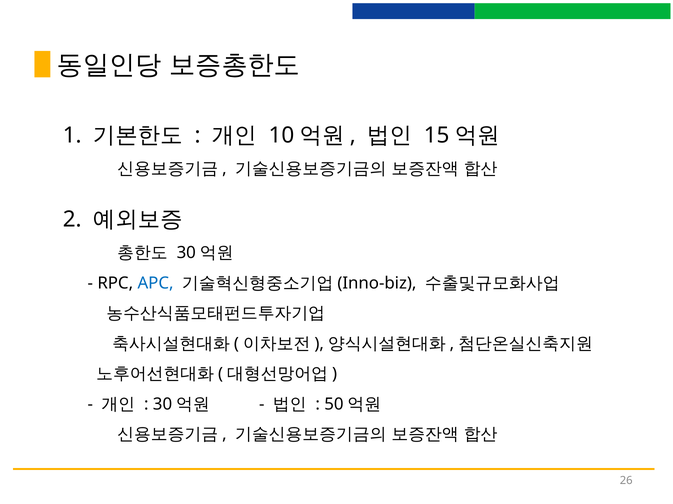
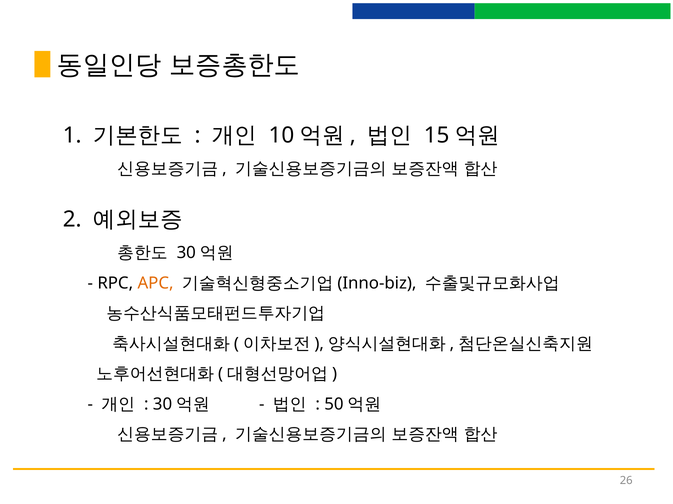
APC colour: blue -> orange
